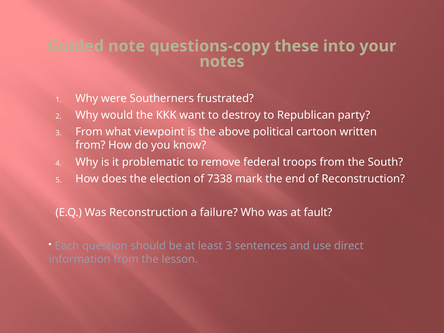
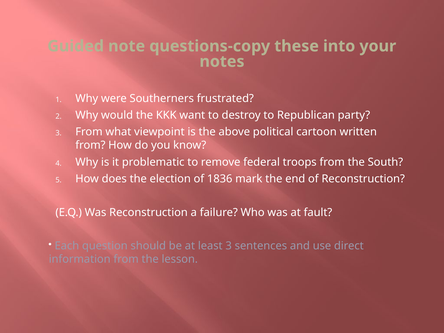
7338: 7338 -> 1836
